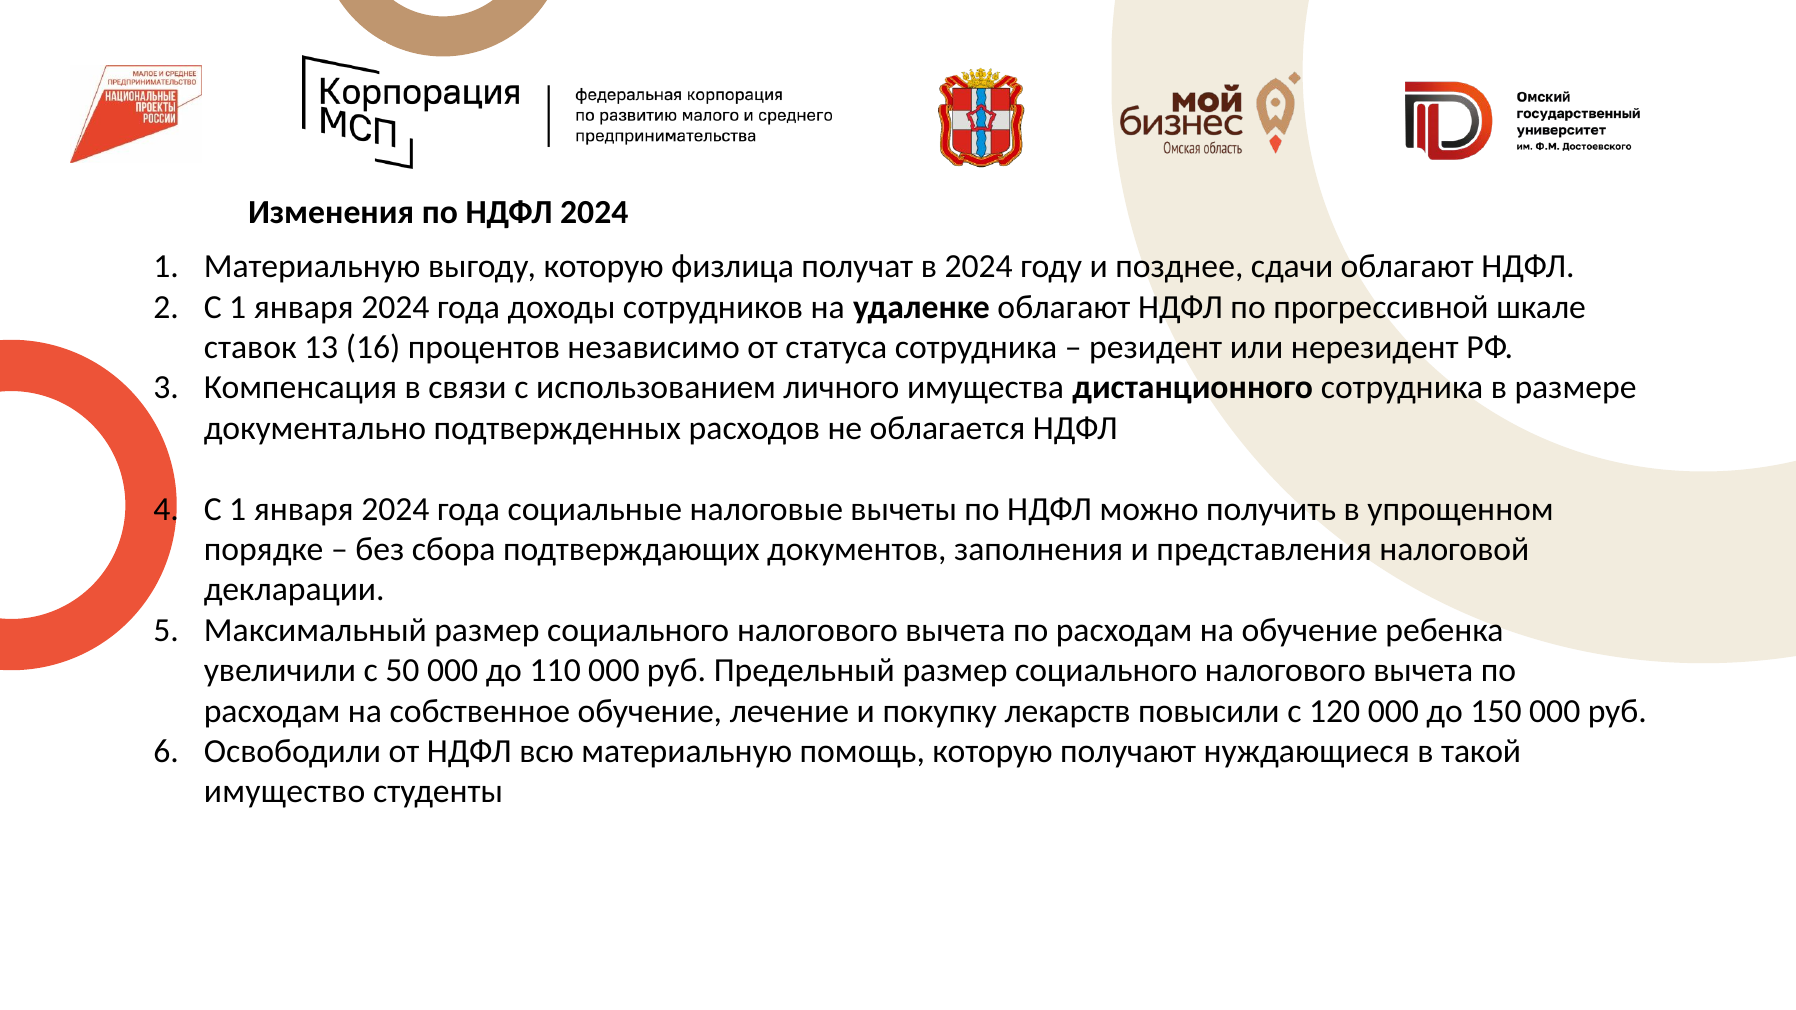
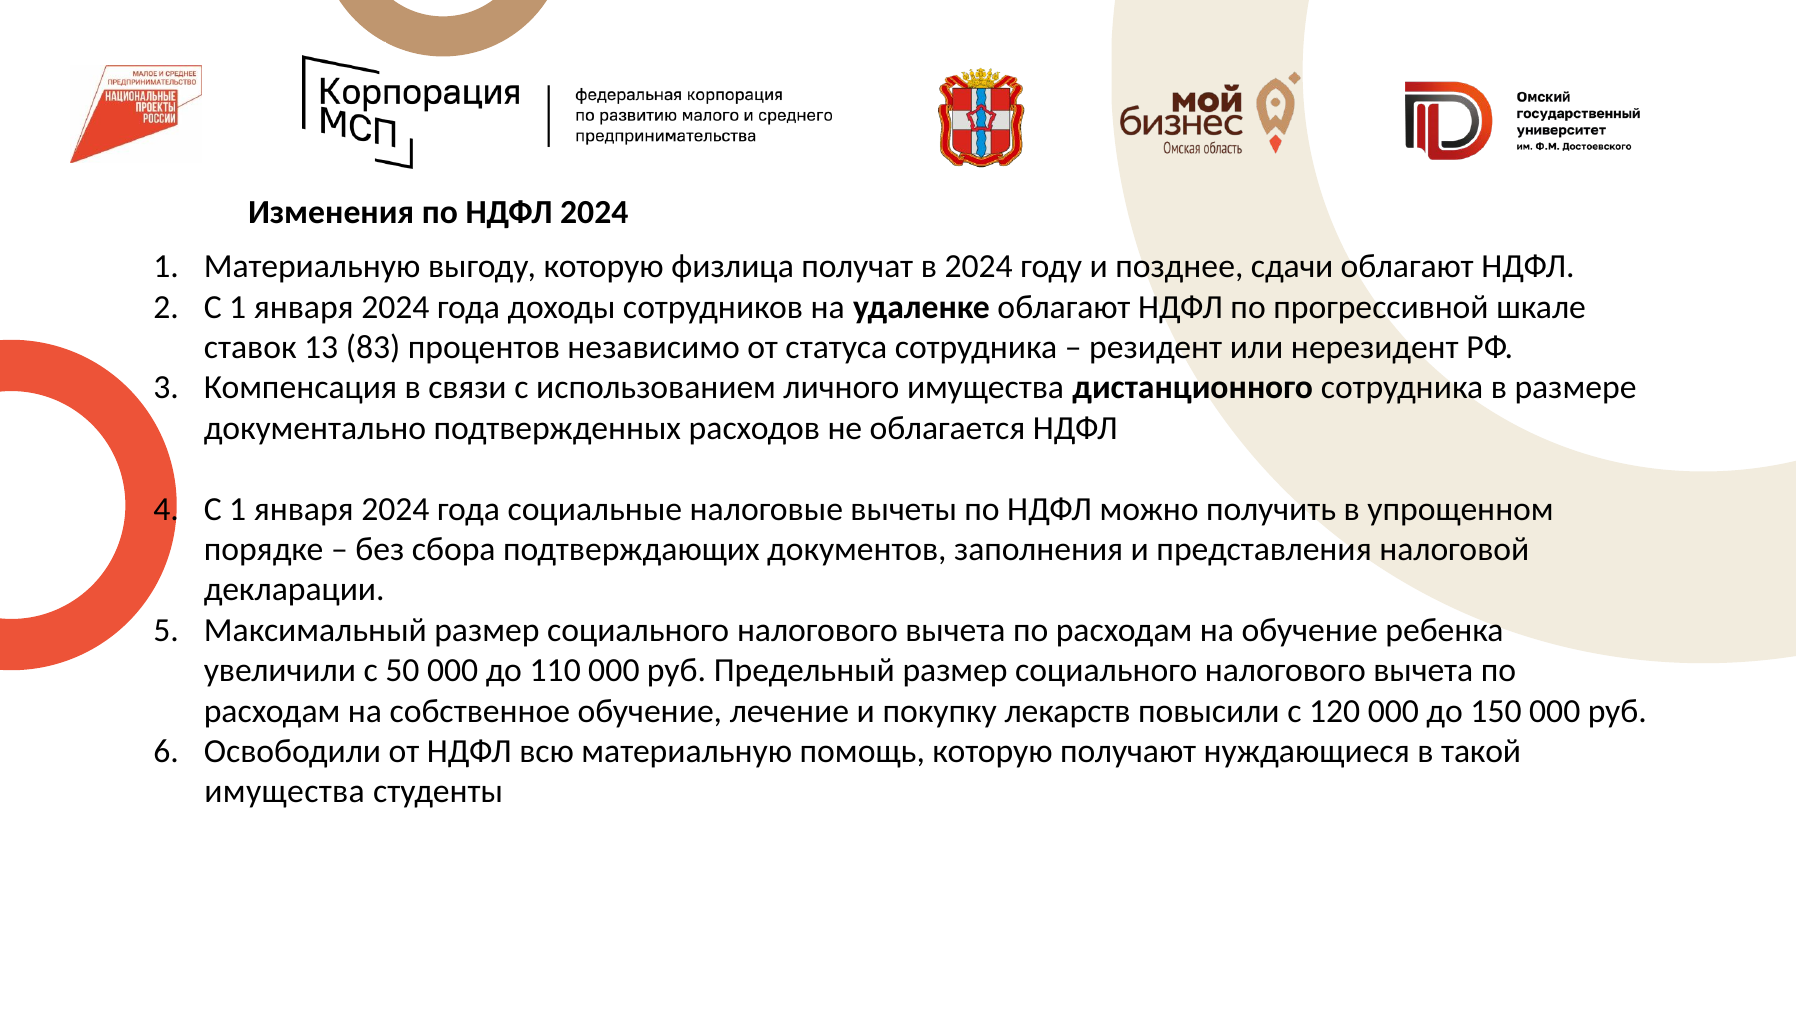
16: 16 -> 83
имущество at (285, 792): имущество -> имущества
